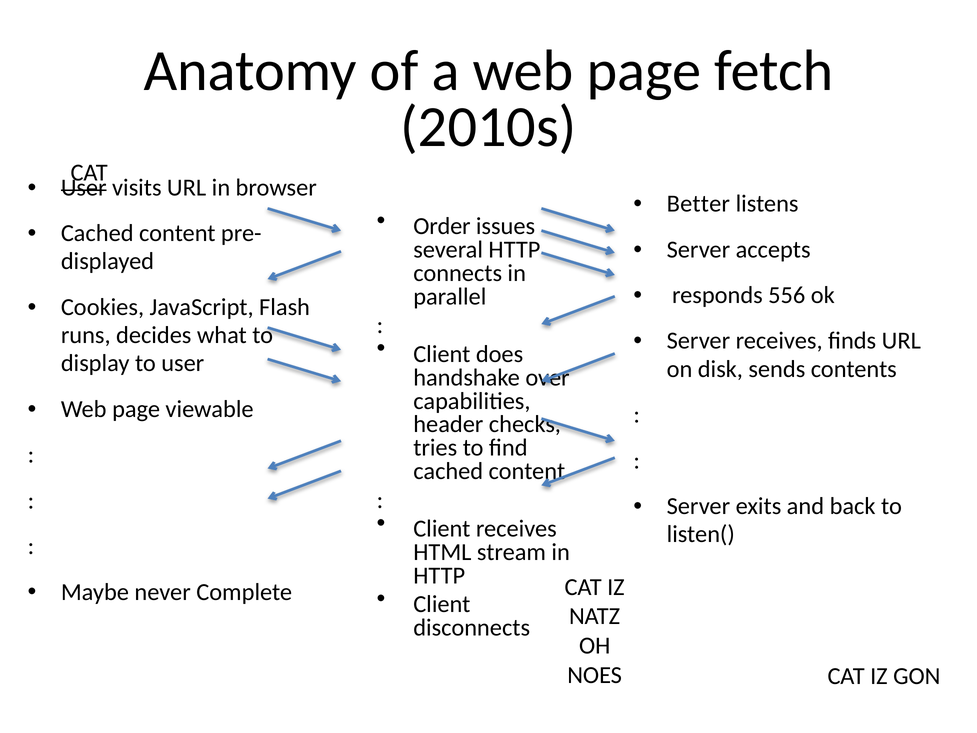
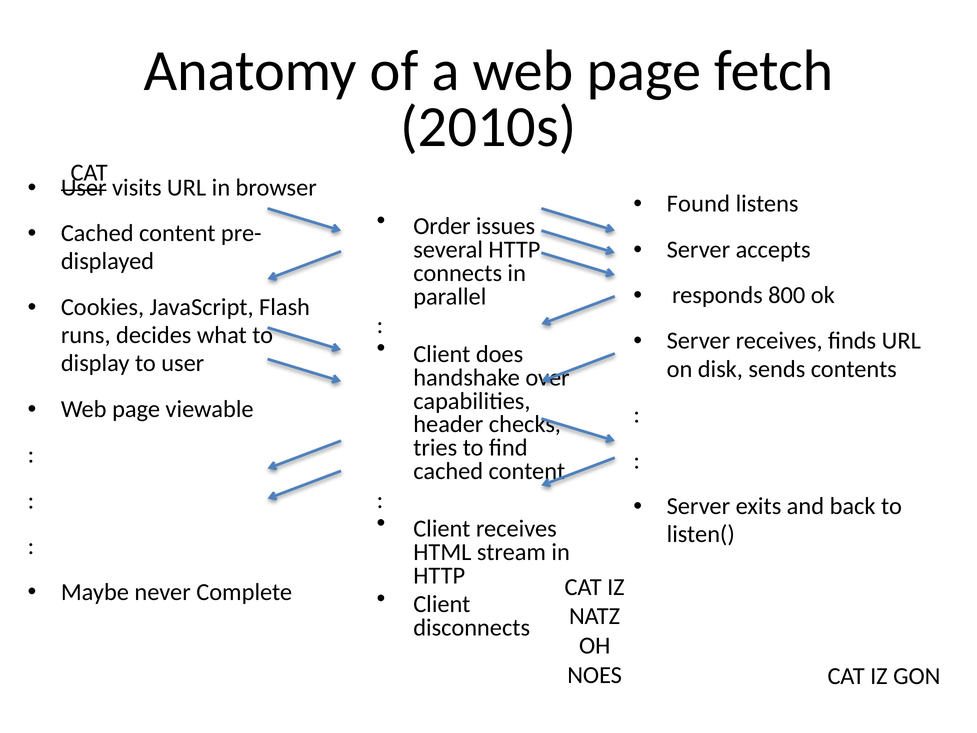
Better: Better -> Found
556: 556 -> 800
